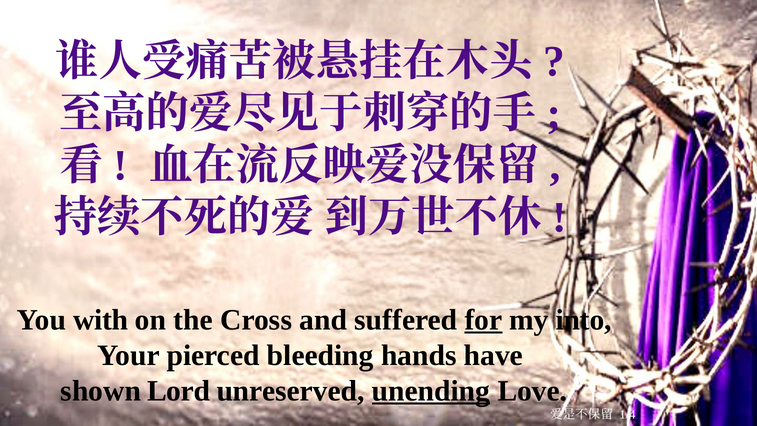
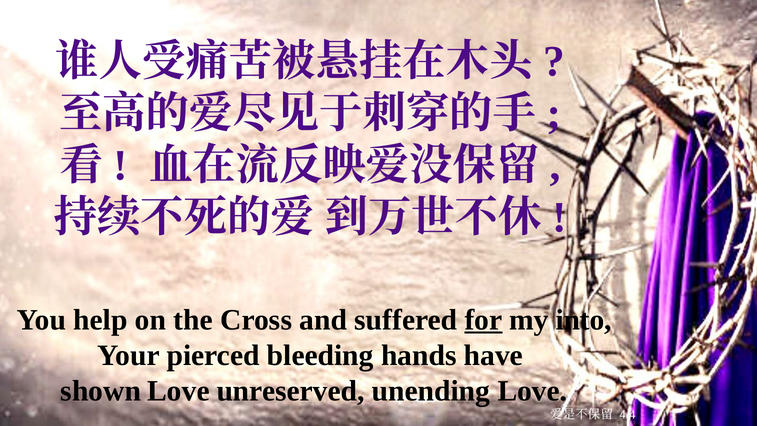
with: with -> help
shown Lord: Lord -> Love
unending underline: present -> none
1/4: 1/4 -> 4/4
